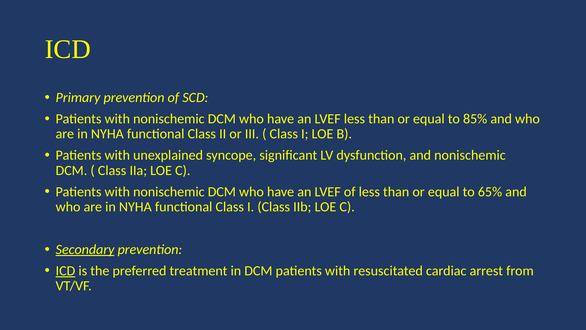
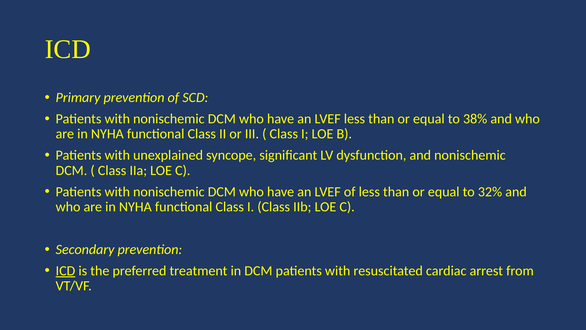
85%: 85% -> 38%
65%: 65% -> 32%
Secondary underline: present -> none
